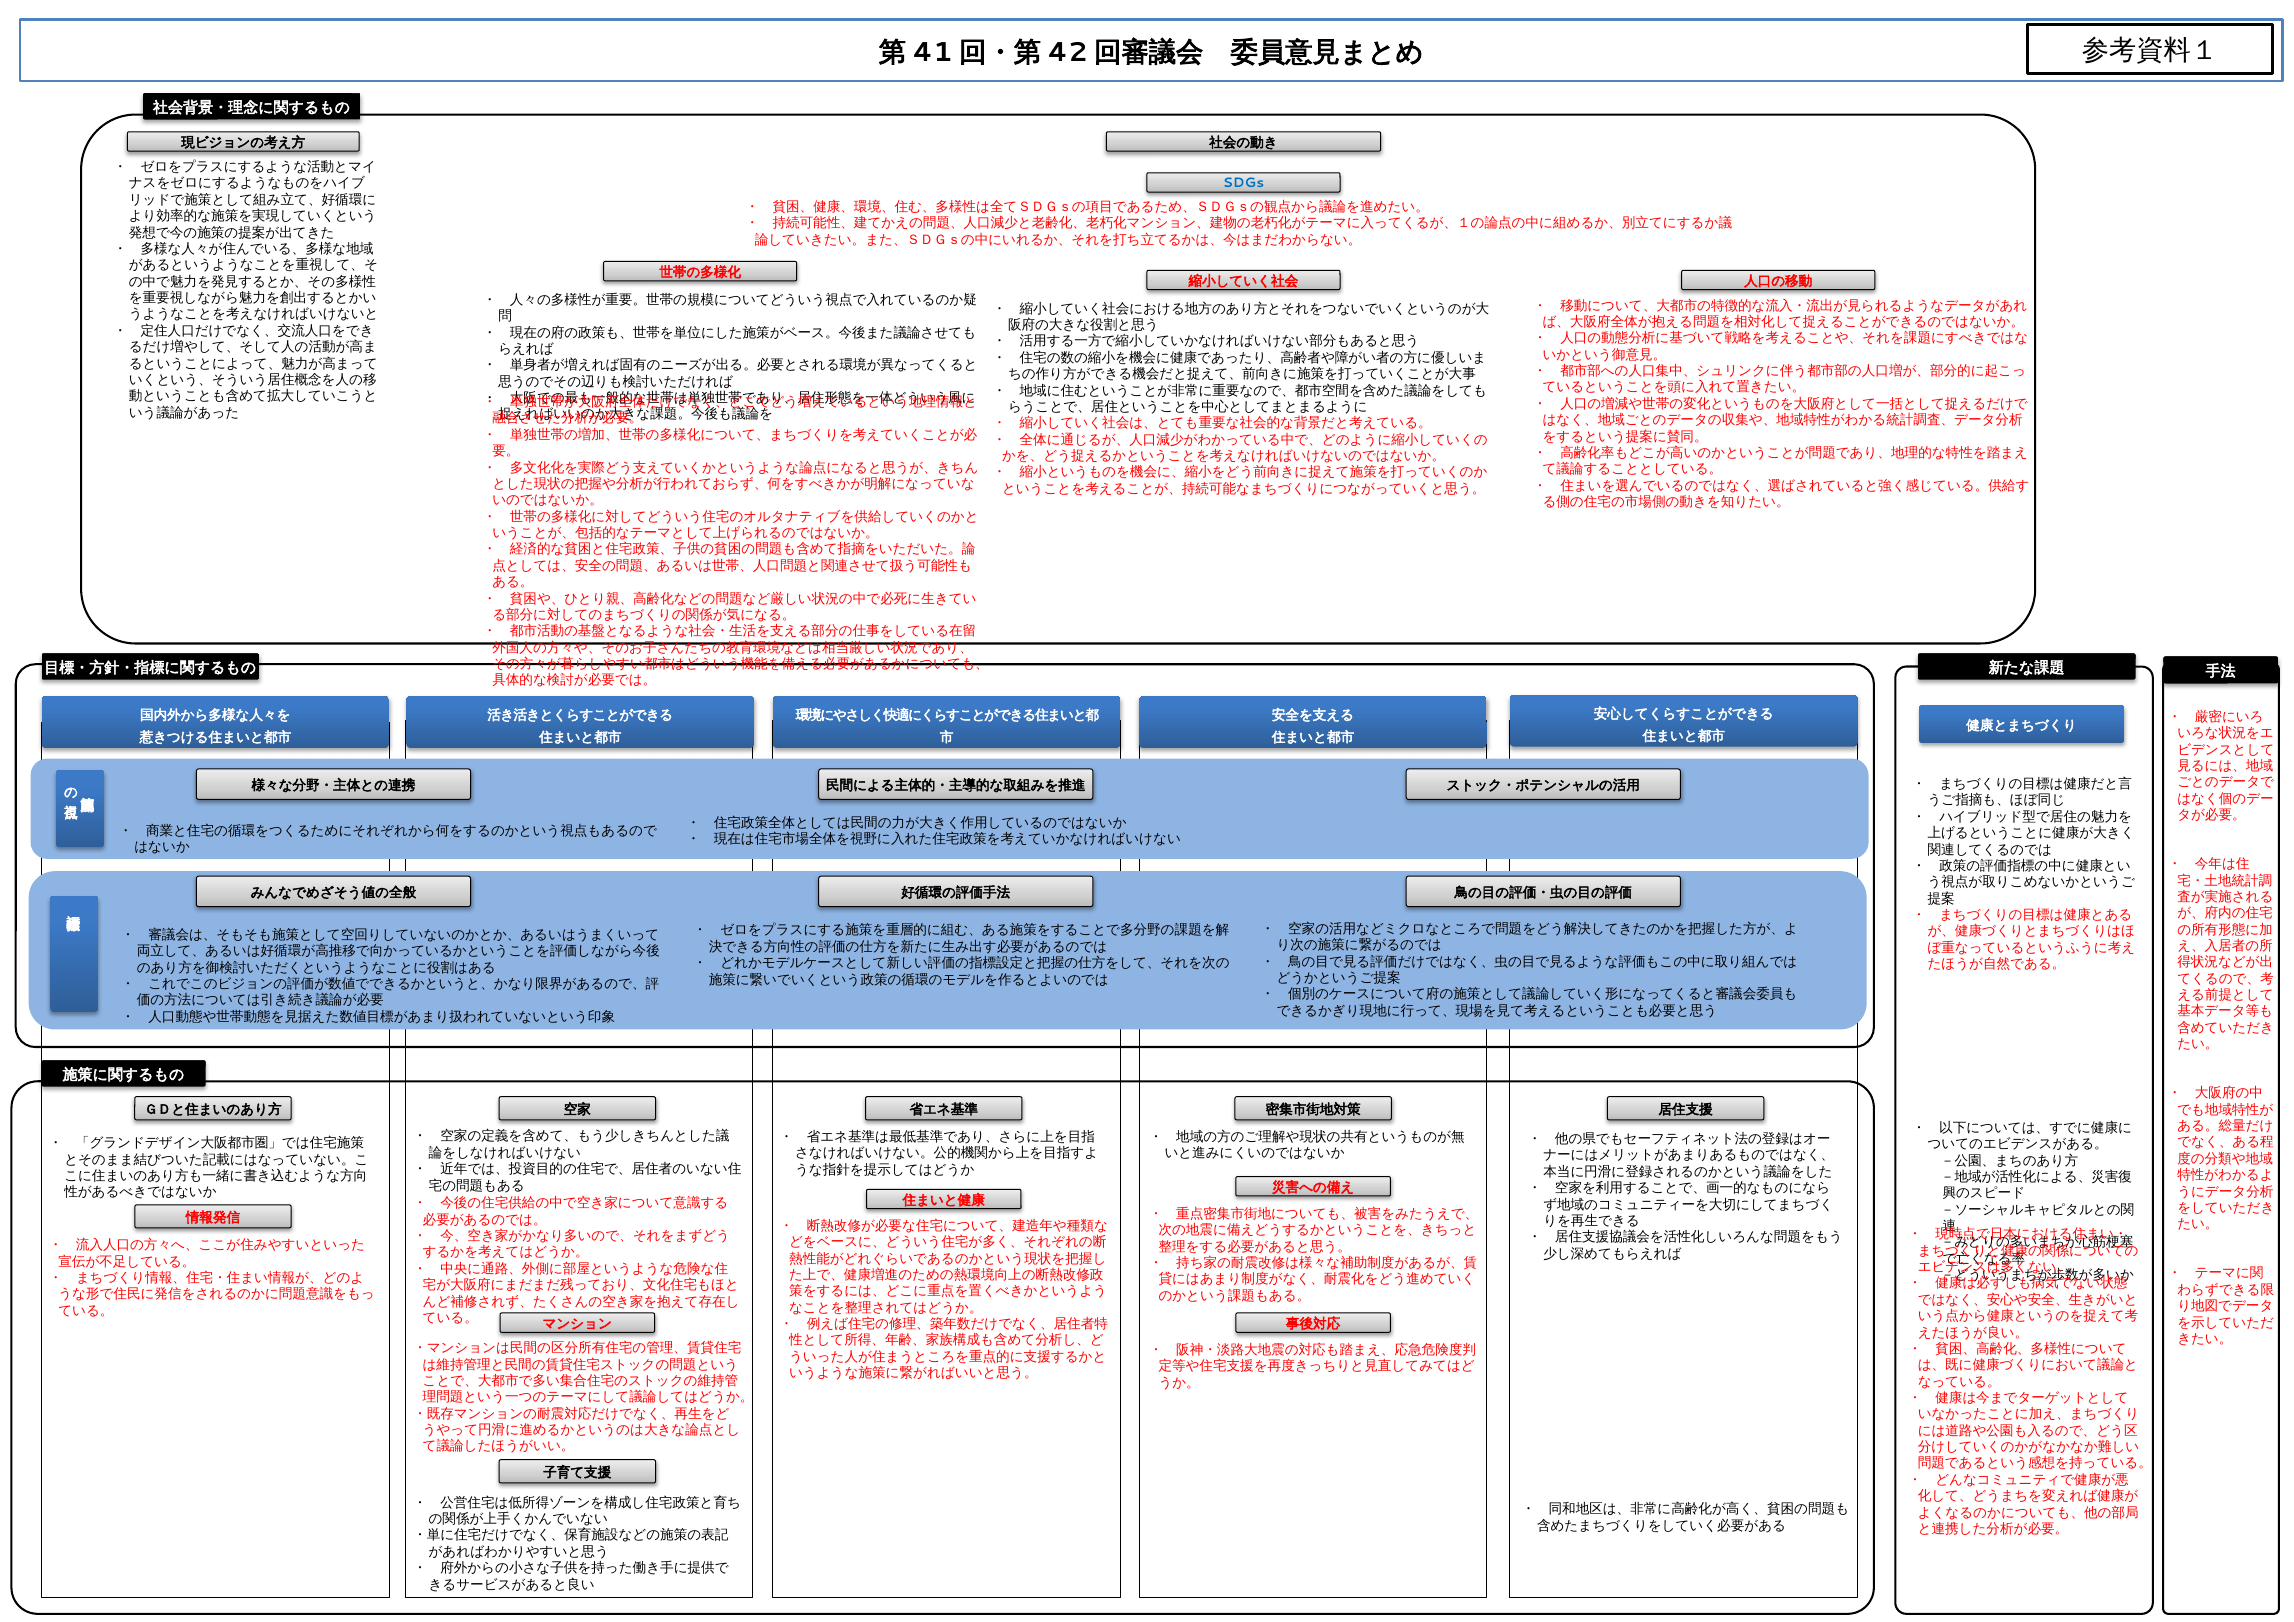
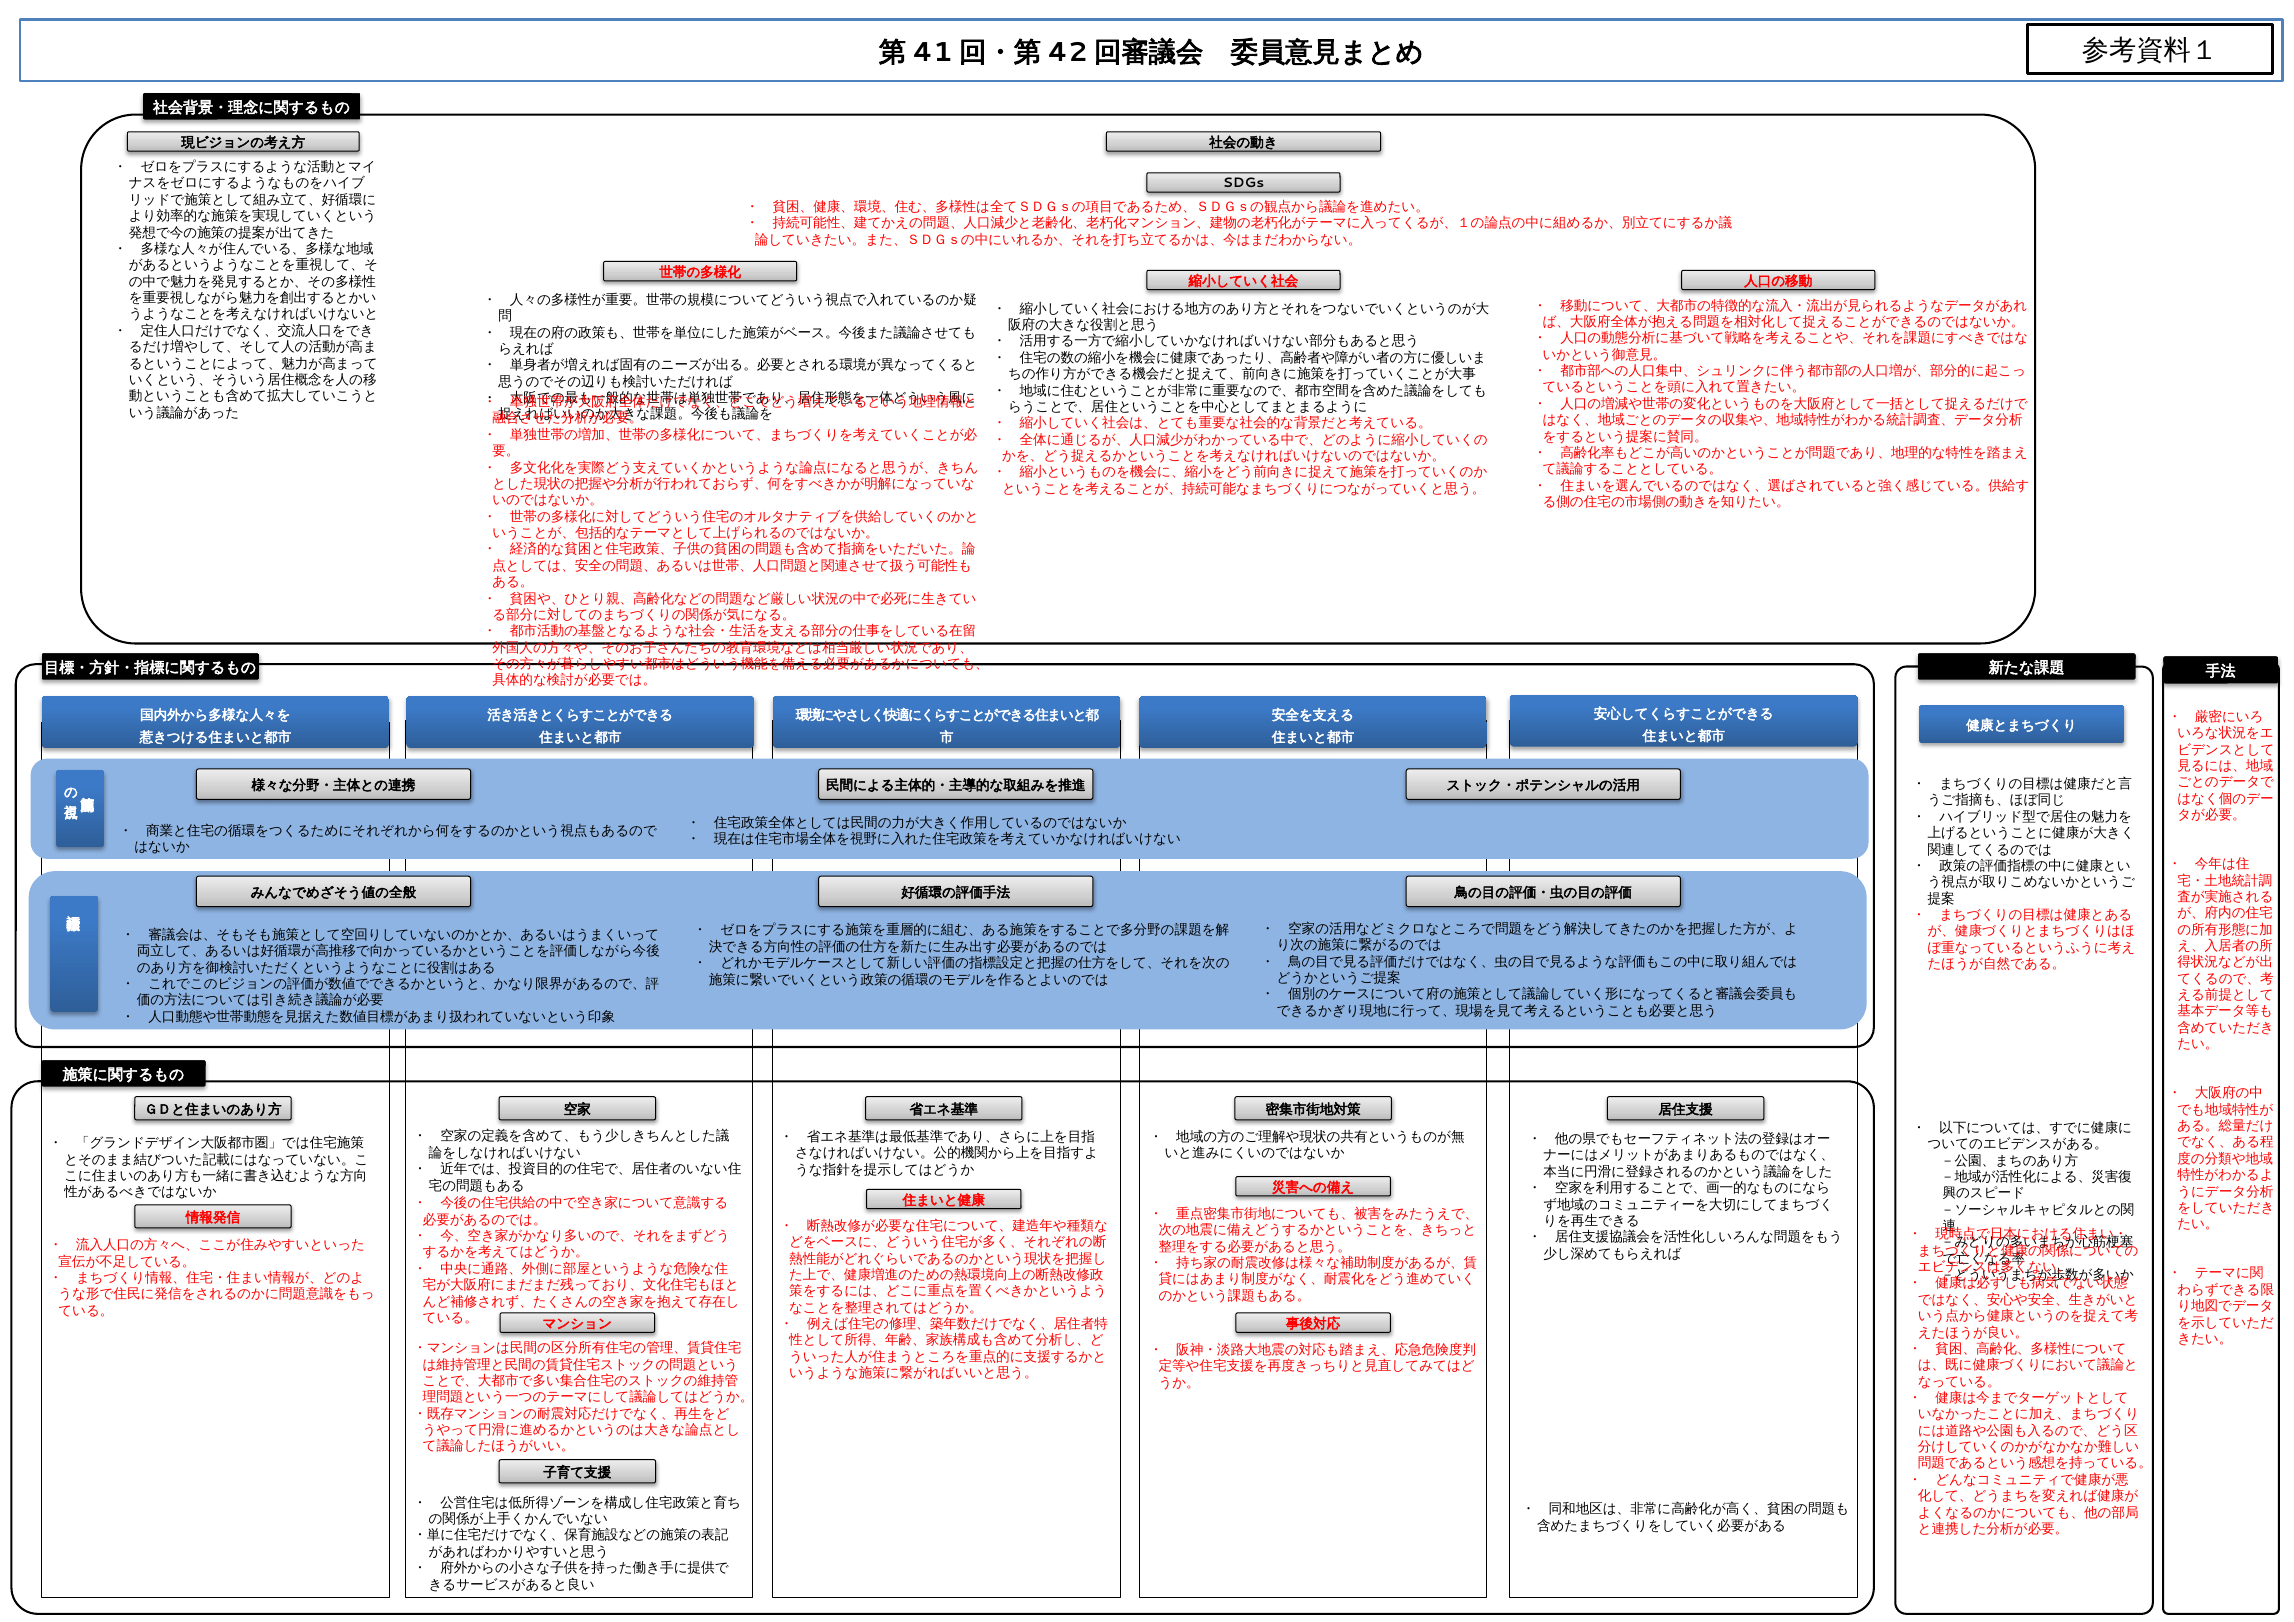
SDGs colour: blue -> black
